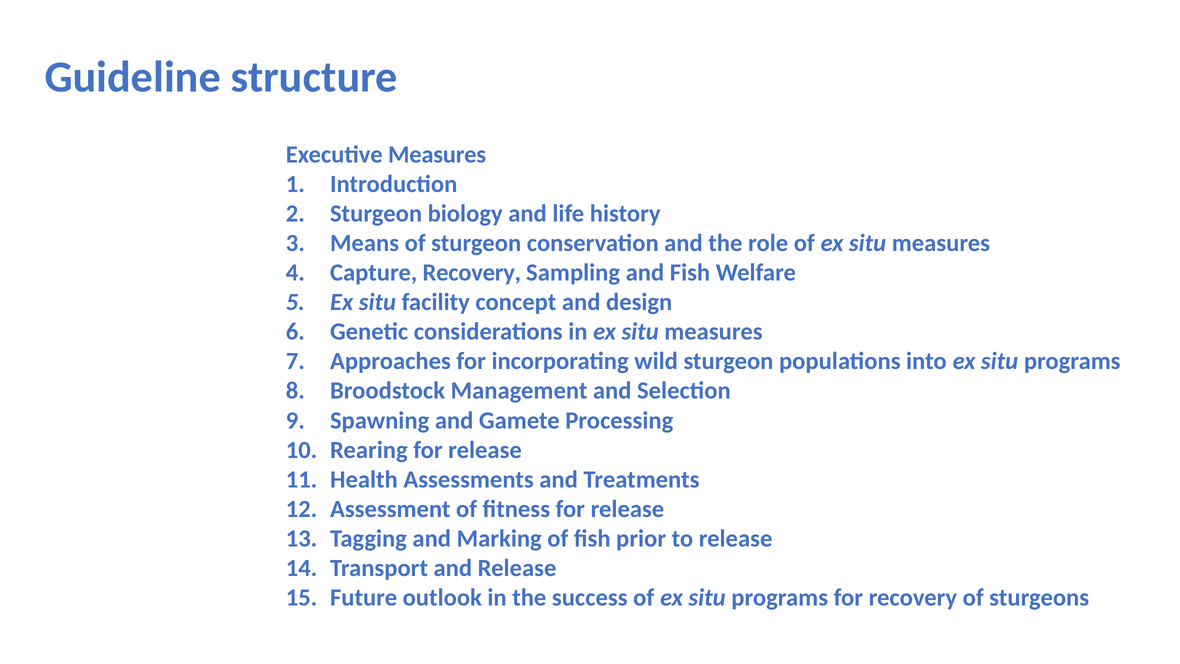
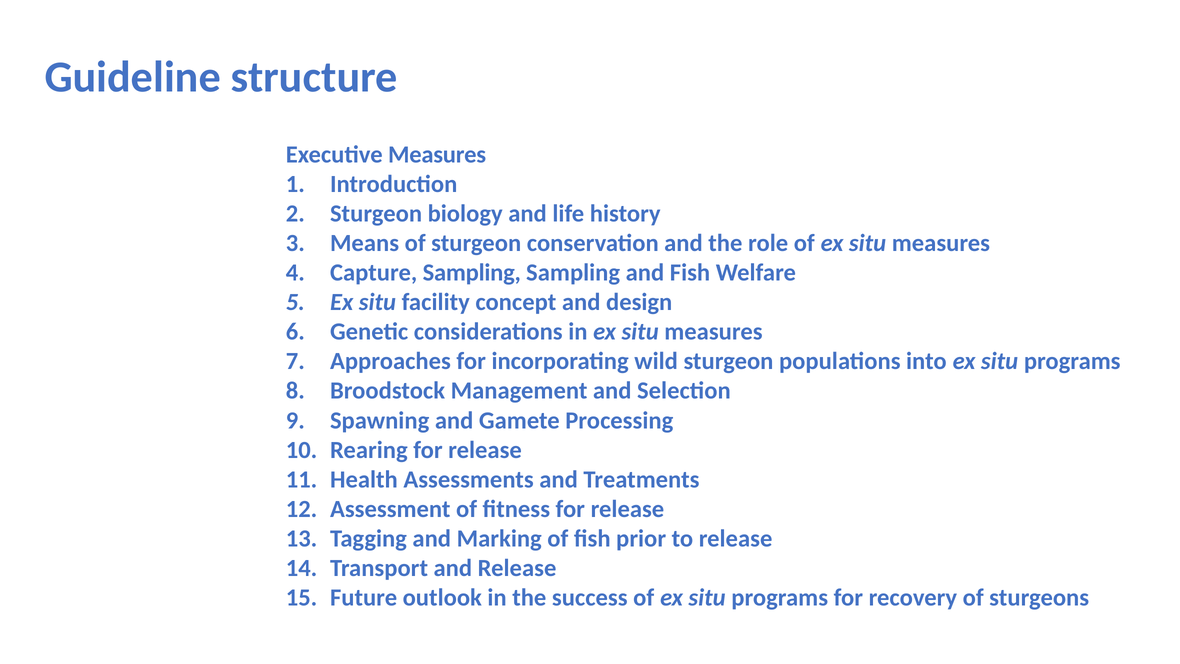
Capture Recovery: Recovery -> Sampling
